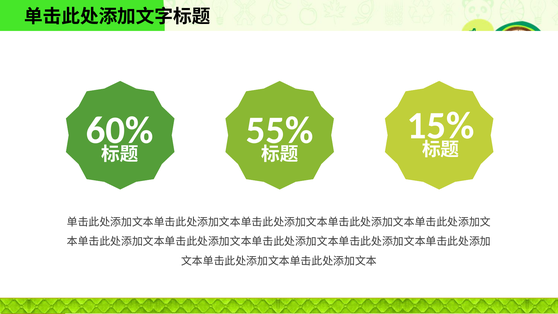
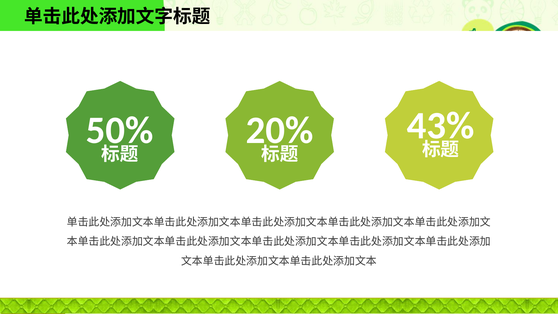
15%: 15% -> 43%
60%: 60% -> 50%
55%: 55% -> 20%
